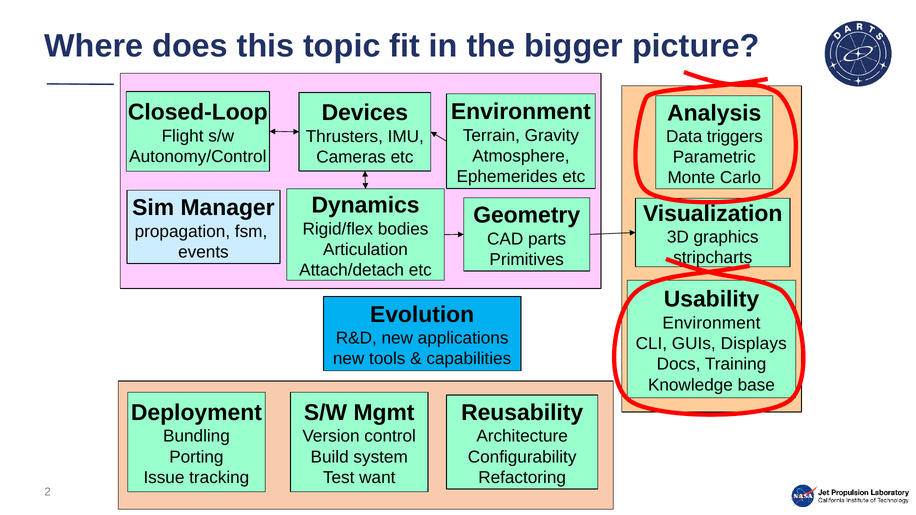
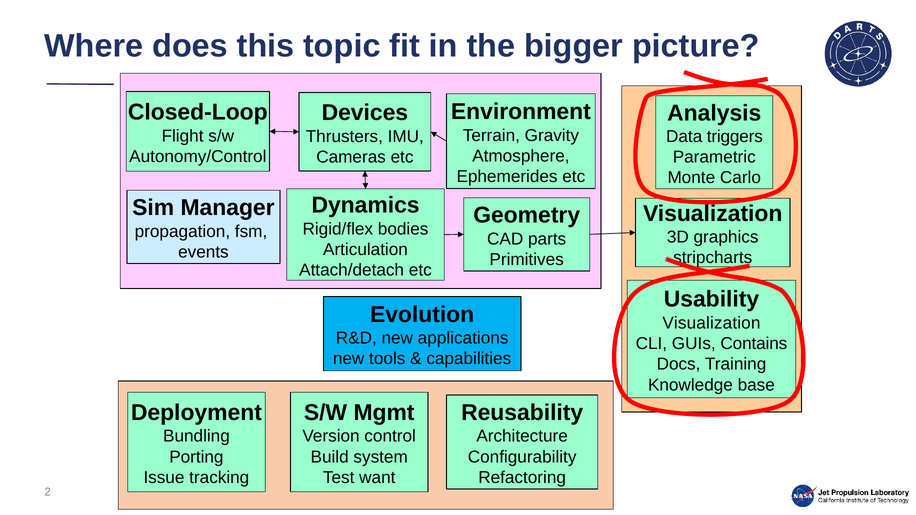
Environment at (711, 323): Environment -> Visualization
Displays: Displays -> Contains
